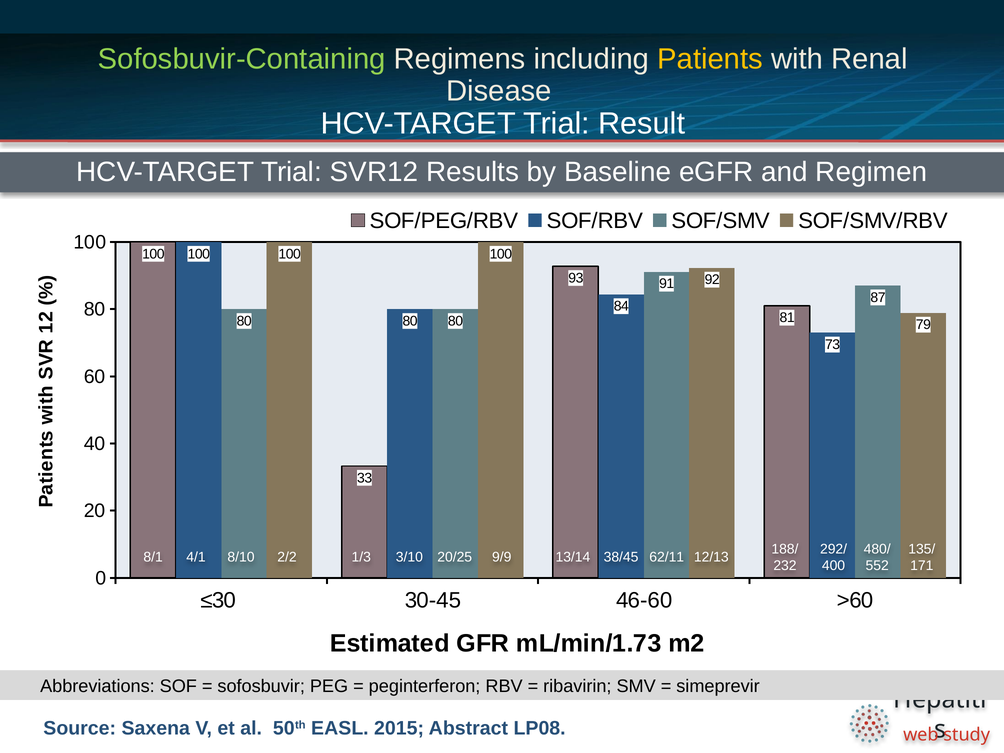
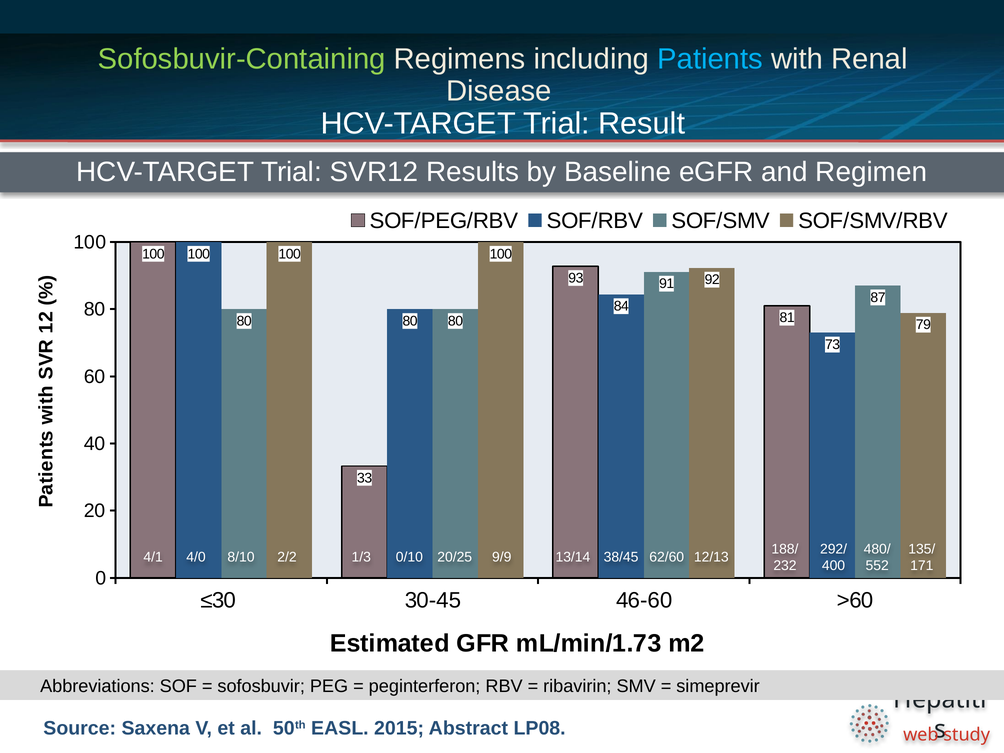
Patients colour: yellow -> light blue
8/1: 8/1 -> 4/1
4/1: 4/1 -> 4/0
3/10: 3/10 -> 0/10
62/11: 62/11 -> 62/60
